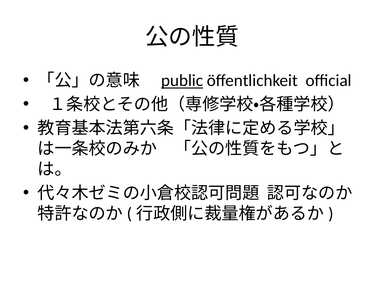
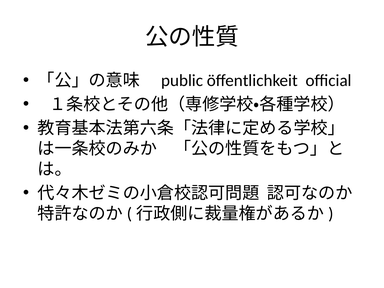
public underline: present -> none
